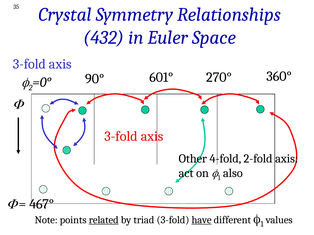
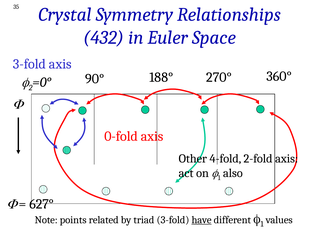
601°: 601° -> 188°
3-fold at (121, 136): 3-fold -> 0-fold
467°: 467° -> 627°
related underline: present -> none
